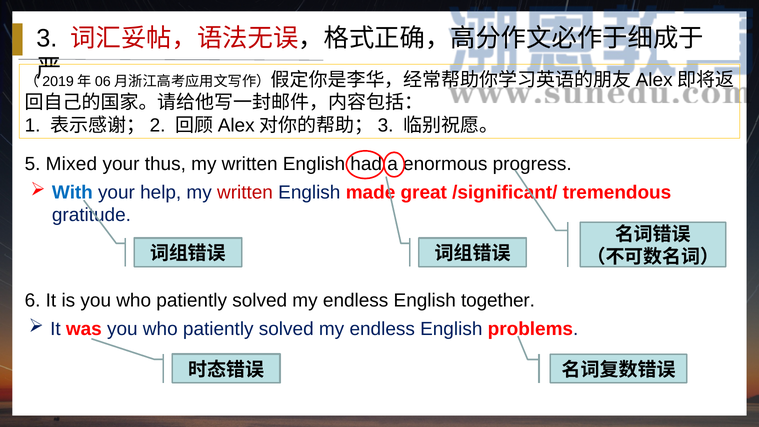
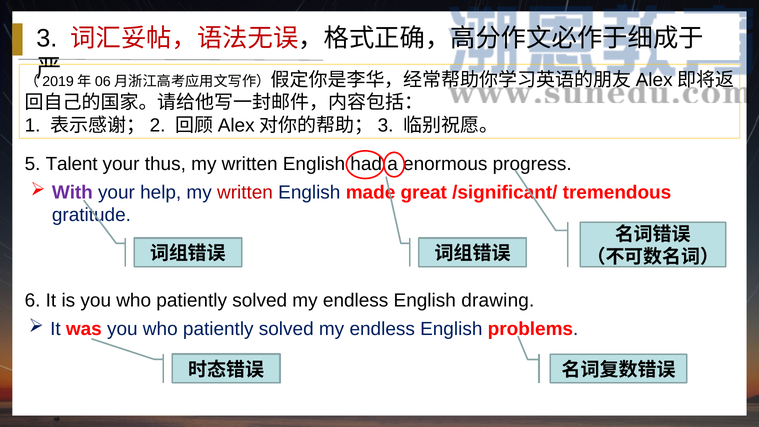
Mixed: Mixed -> Talent
With colour: blue -> purple
together: together -> drawing
